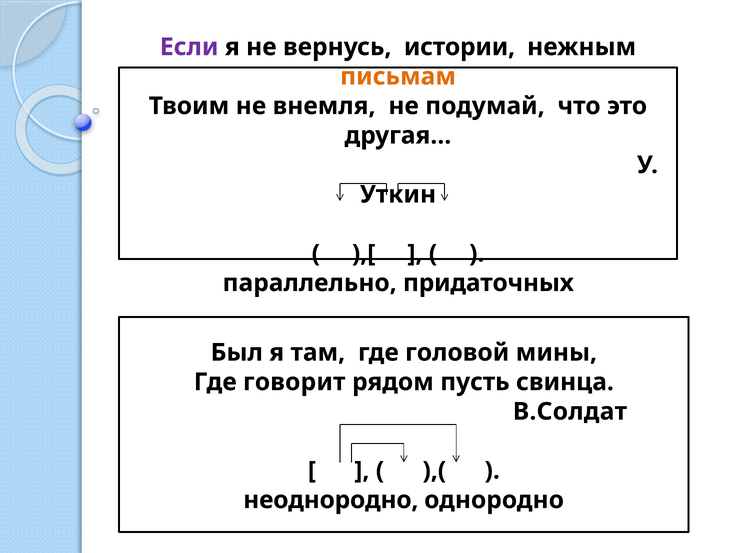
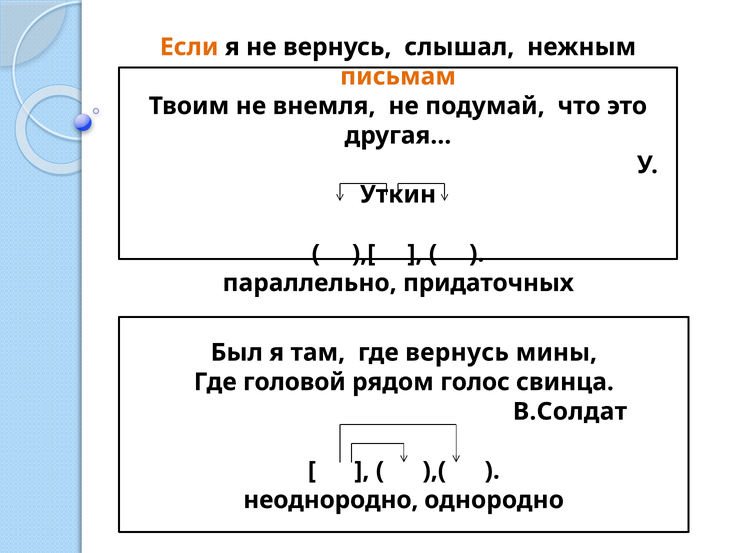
Если colour: purple -> orange
истории: истории -> слышал
где головой: головой -> вернусь
говорит: говорит -> головой
пусть: пусть -> голос
